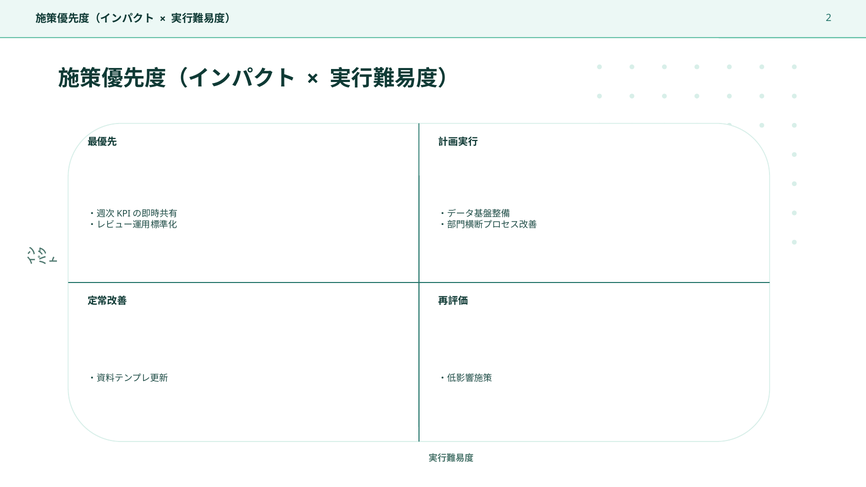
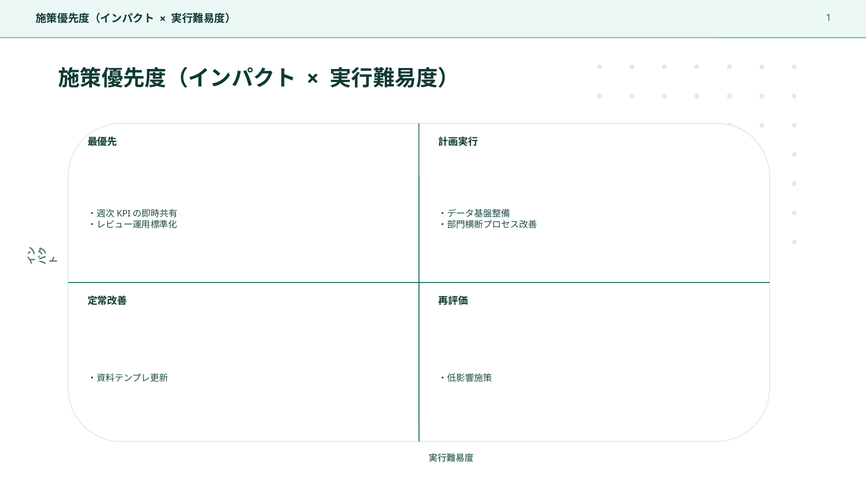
2: 2 -> 1
